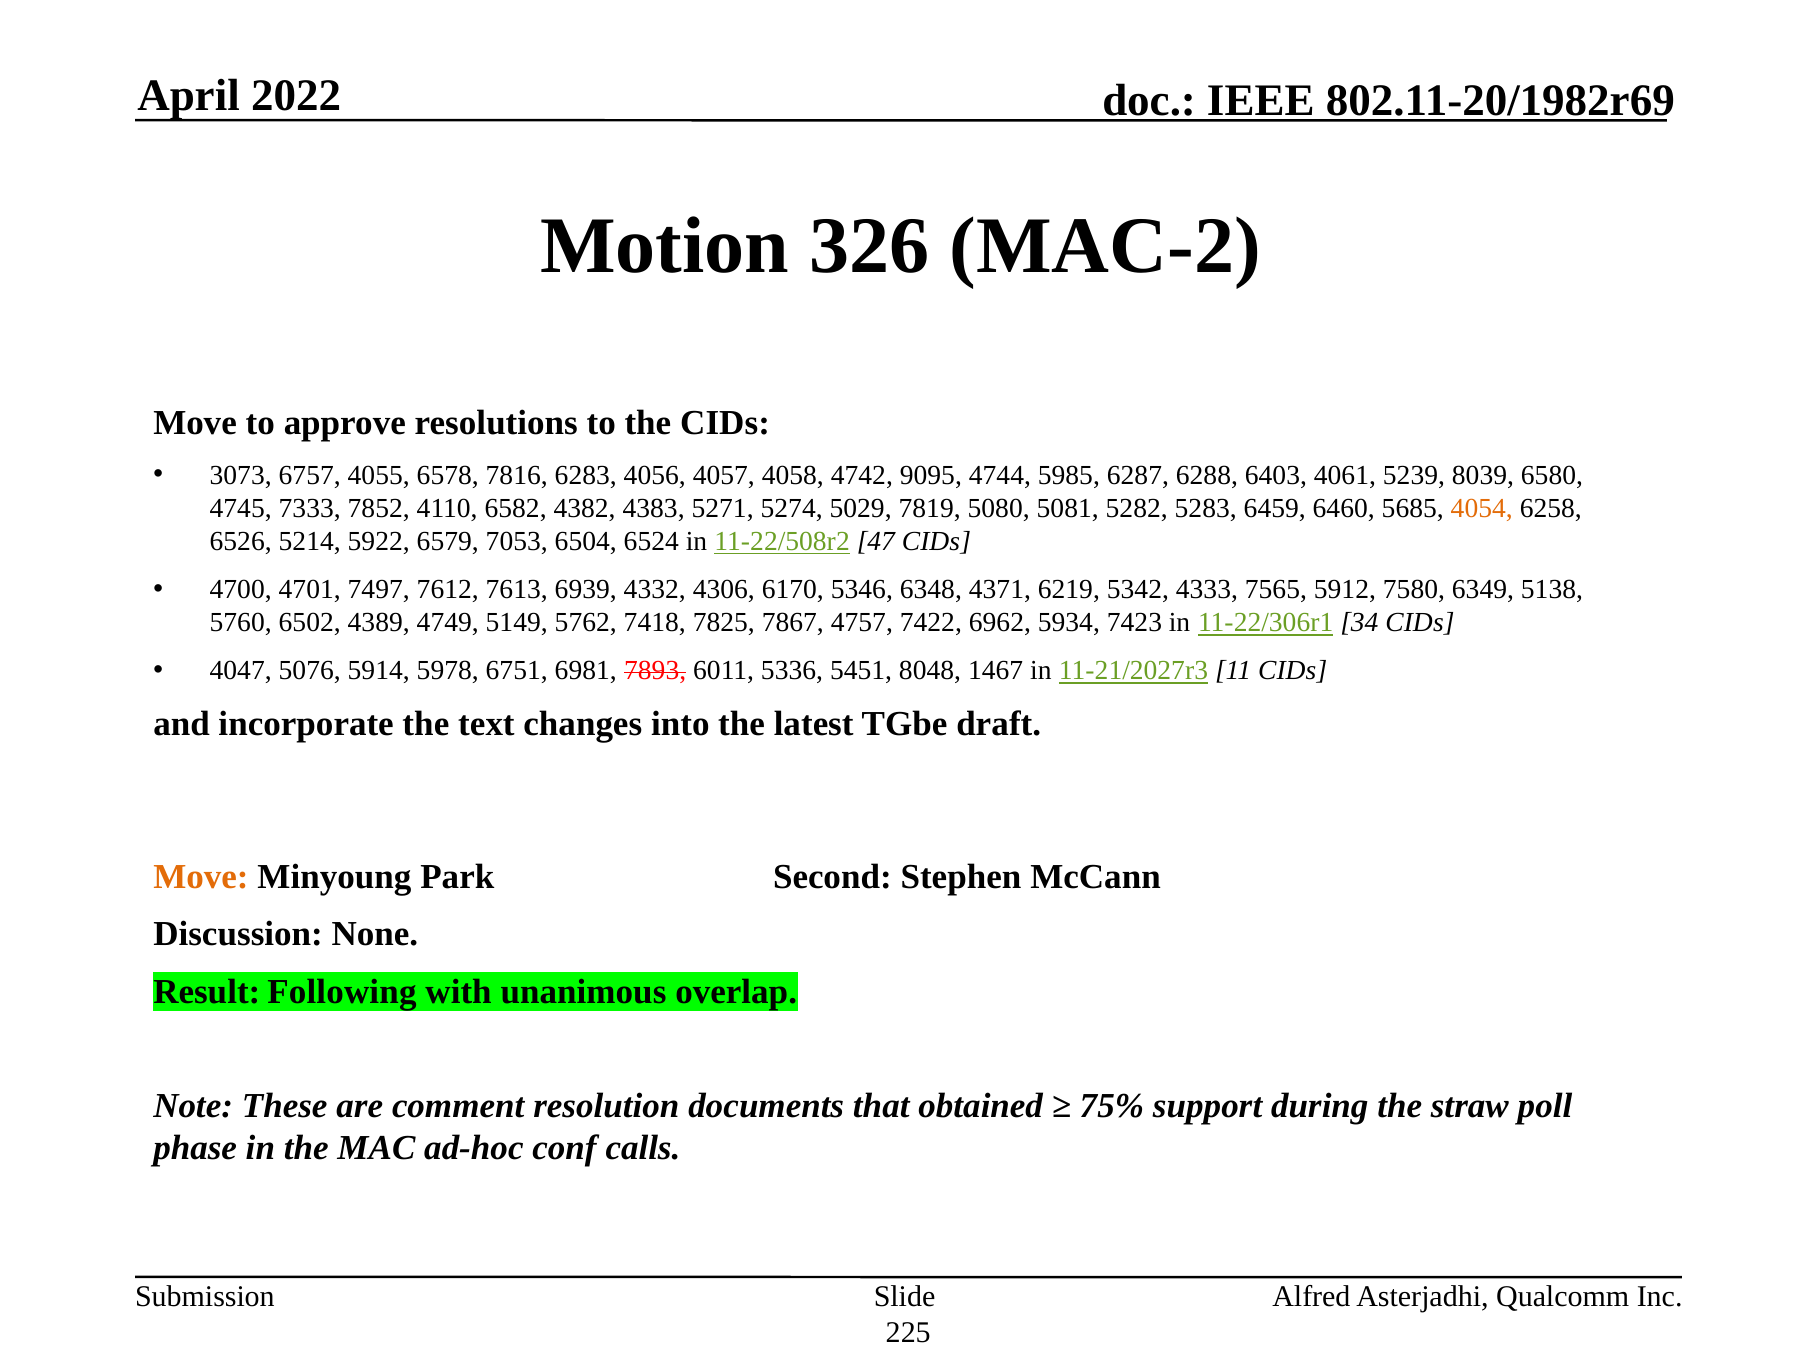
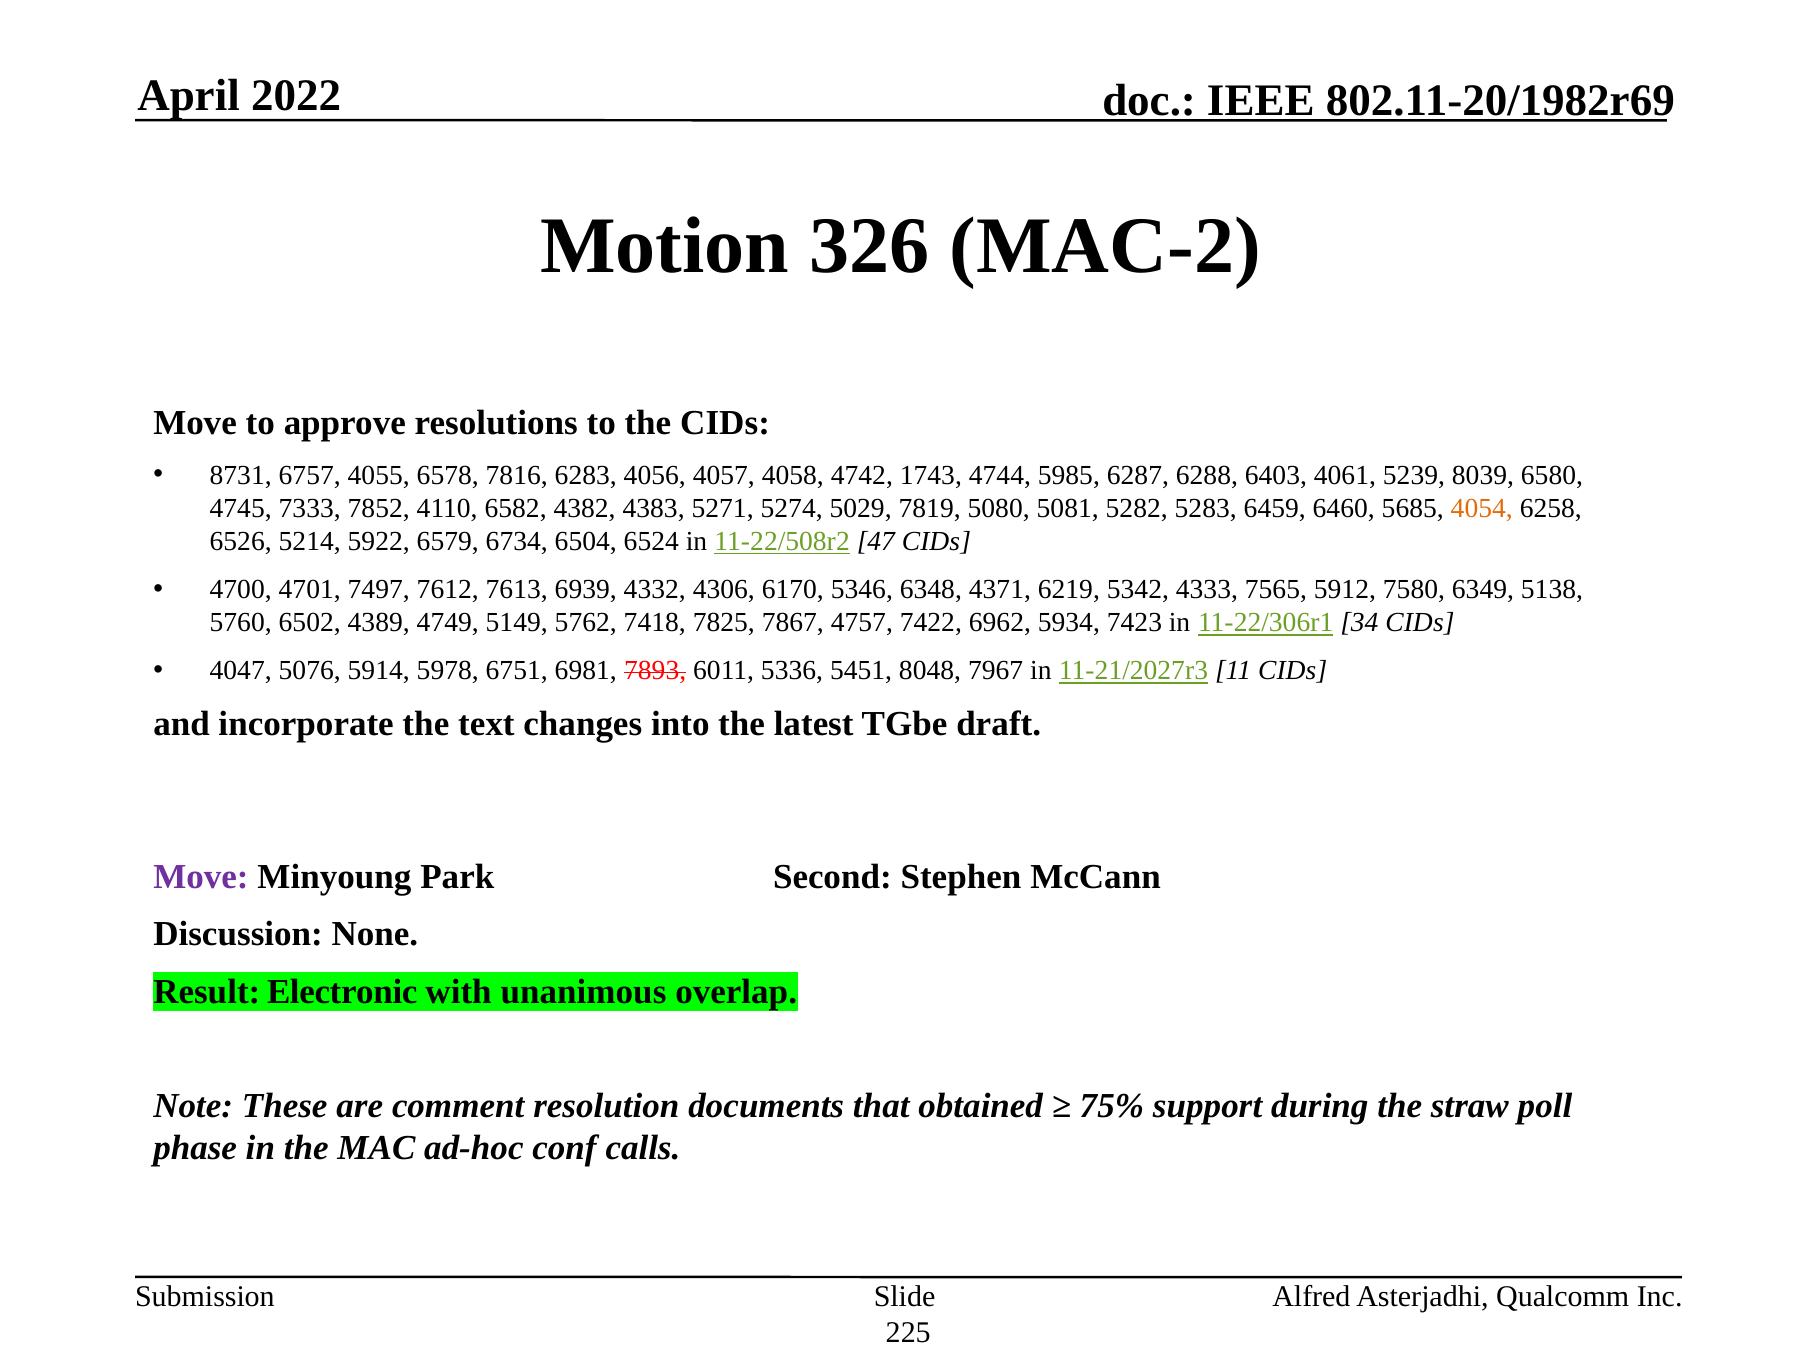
3073: 3073 -> 8731
9095: 9095 -> 1743
7053: 7053 -> 6734
1467: 1467 -> 7967
Move at (201, 877) colour: orange -> purple
Following: Following -> Electronic
